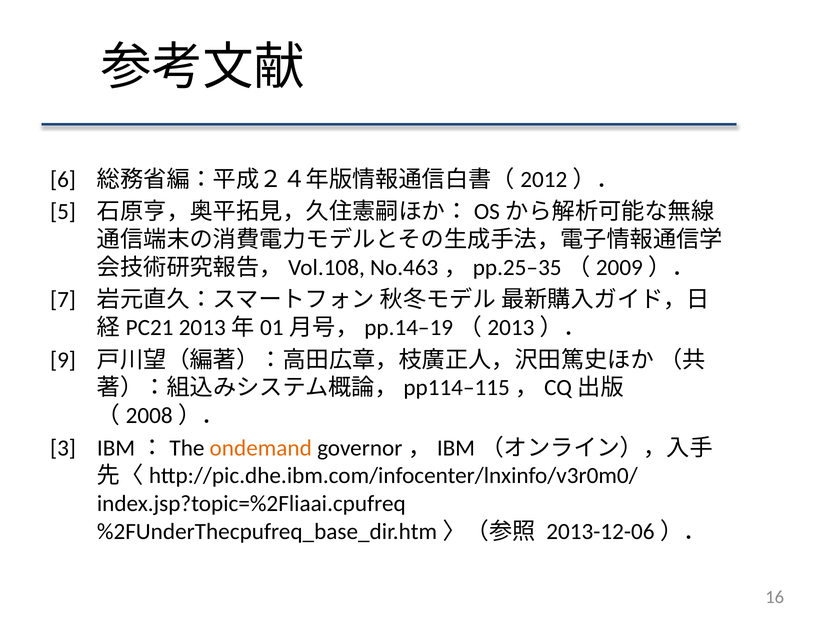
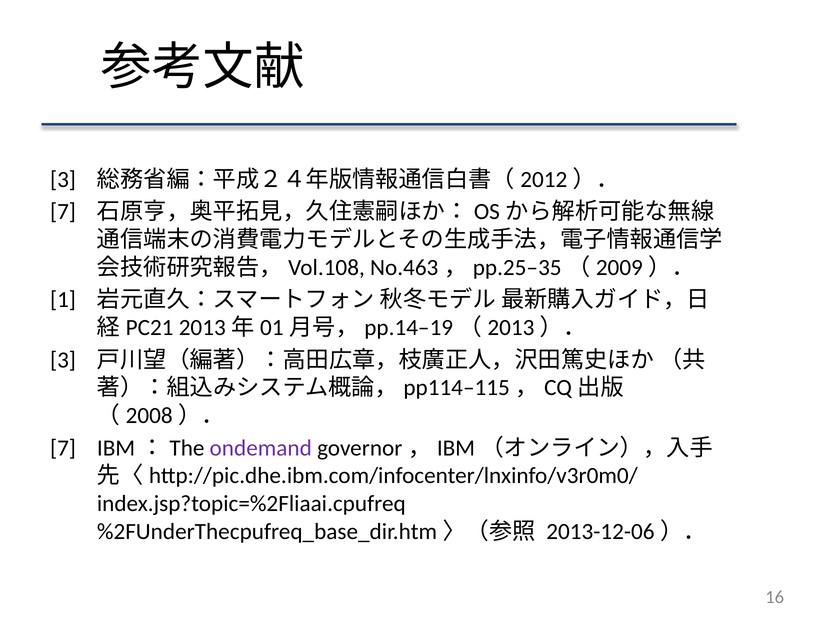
6 at (63, 180): 6 -> 3
5 at (63, 212): 5 -> 7
7: 7 -> 1
9 at (63, 360): 9 -> 3
3 at (63, 448): 3 -> 7
ondemand colour: orange -> purple
